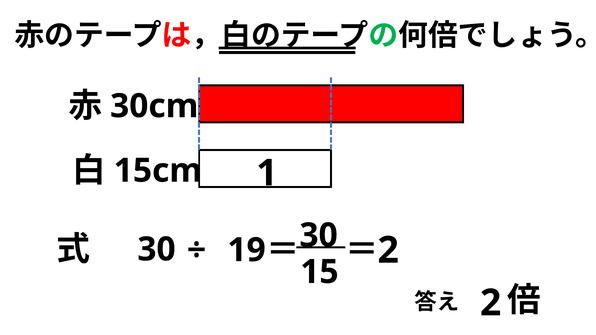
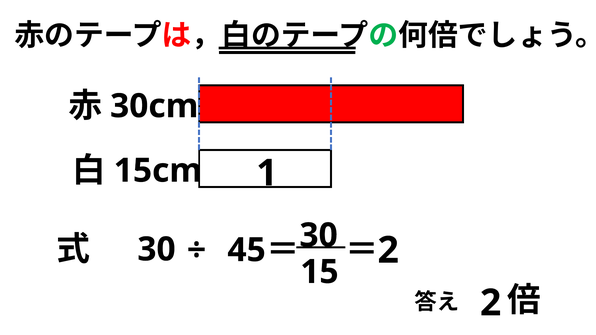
19: 19 -> 45
